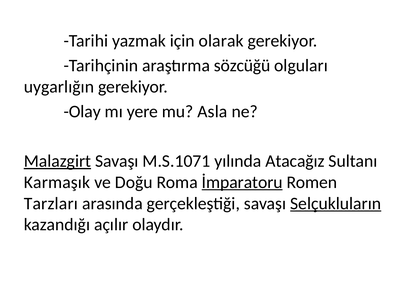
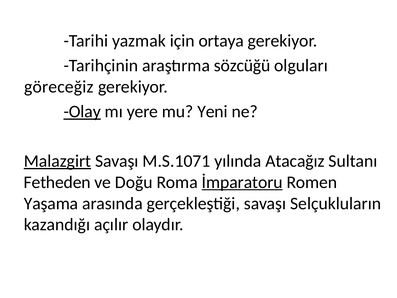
olarak: olarak -> ortaya
uygarlığın: uygarlığın -> göreceğiz
Olay underline: none -> present
Asla: Asla -> Yeni
Karmaşık: Karmaşık -> Fetheden
Tarzları: Tarzları -> Yaşama
Selçukluların underline: present -> none
